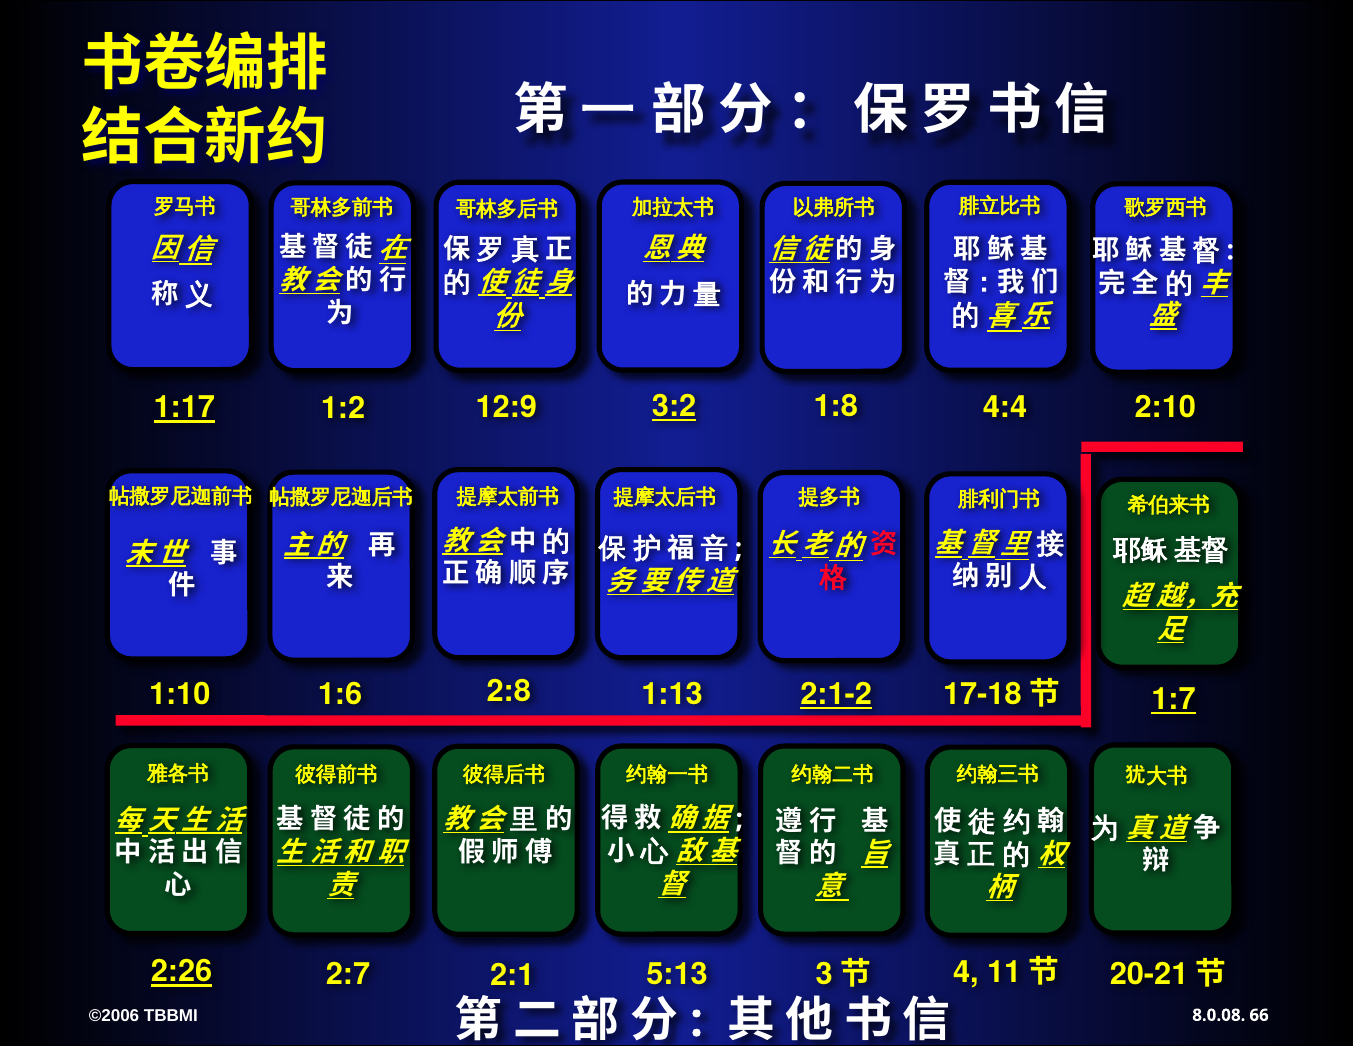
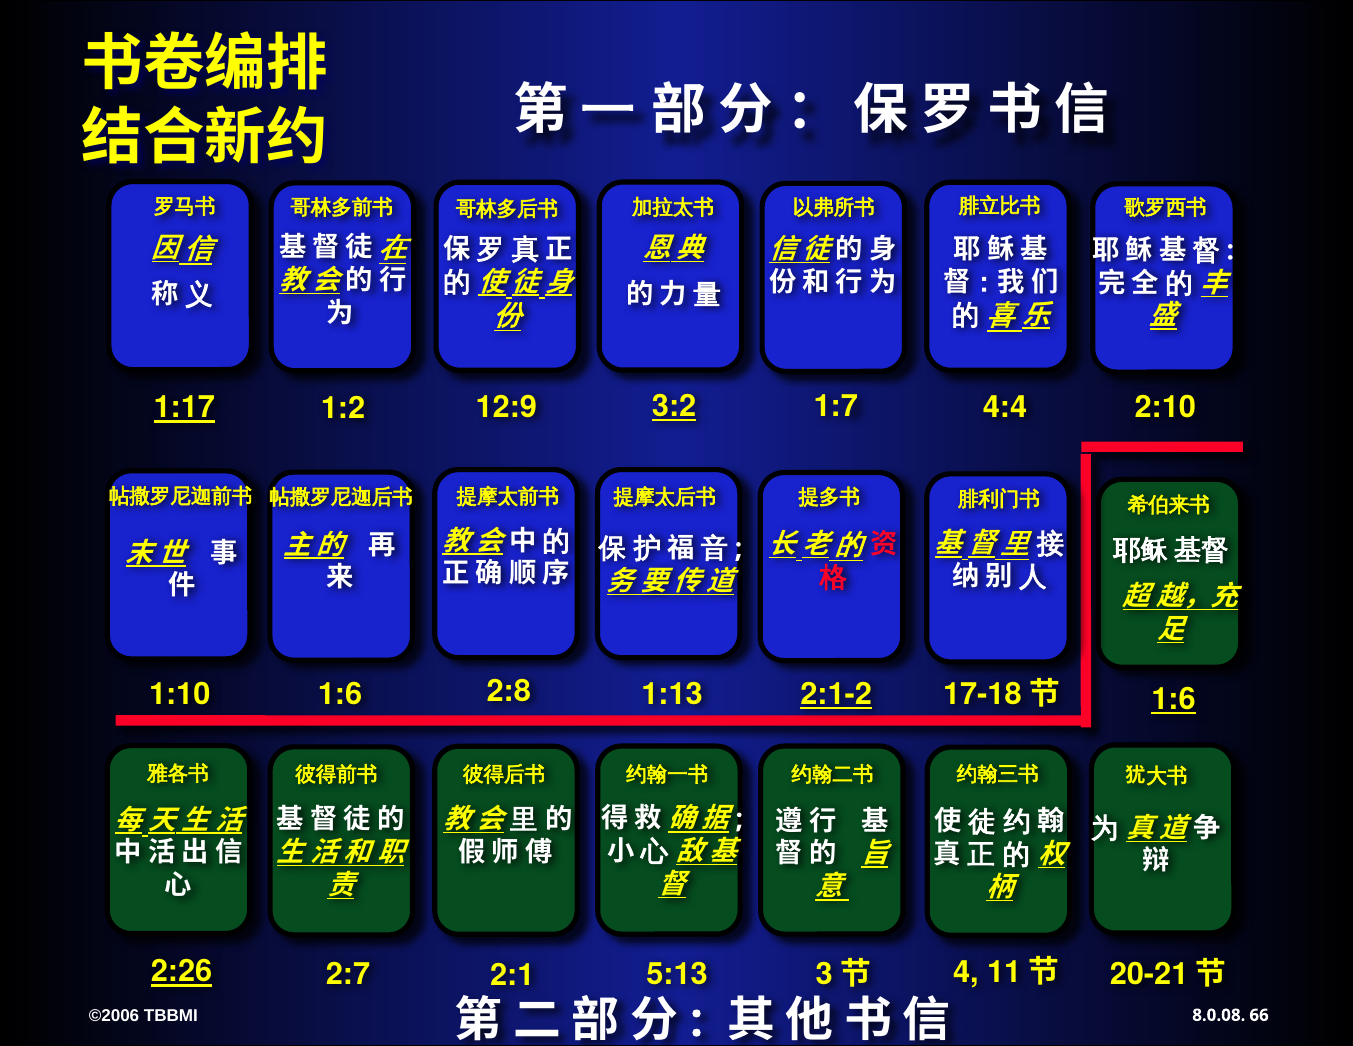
1:8: 1:8 -> 1:7
1:7 at (1173, 699): 1:7 -> 1:6
